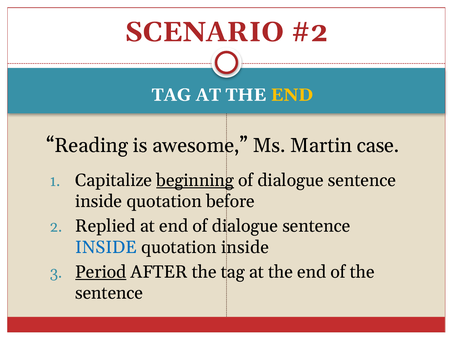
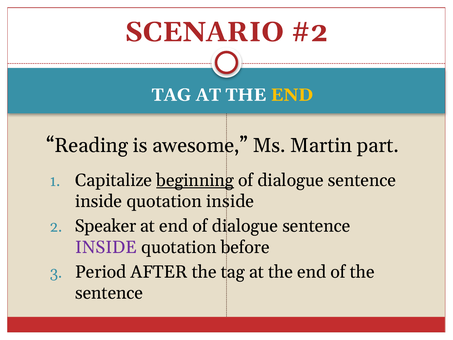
case: case -> part
quotation before: before -> inside
Replied: Replied -> Speaker
INSIDE at (106, 247) colour: blue -> purple
quotation inside: inside -> before
Period underline: present -> none
